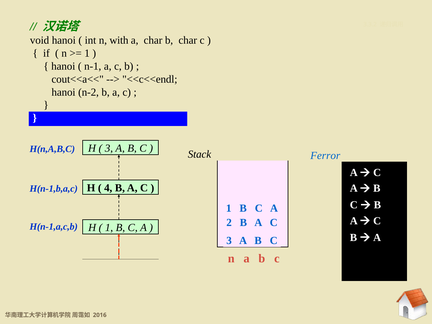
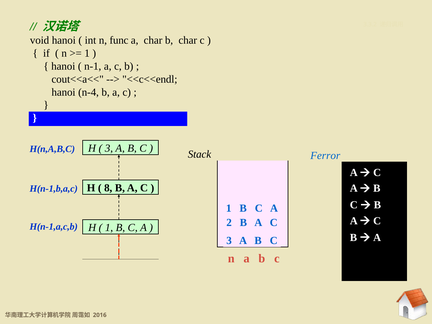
with: with -> func
n-2: n-2 -> n-4
4: 4 -> 8
